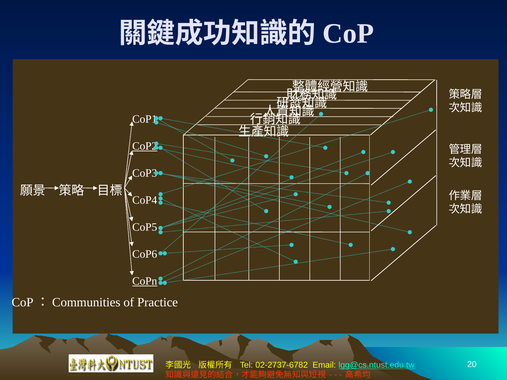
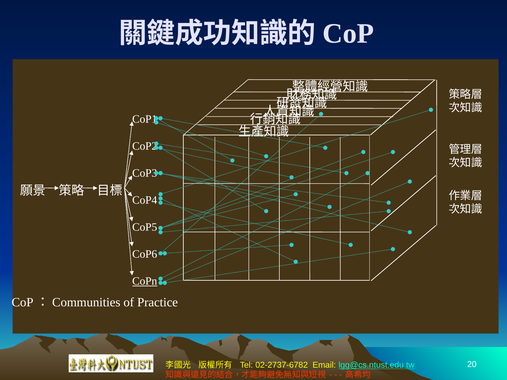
CoP2 underline: present -> none
